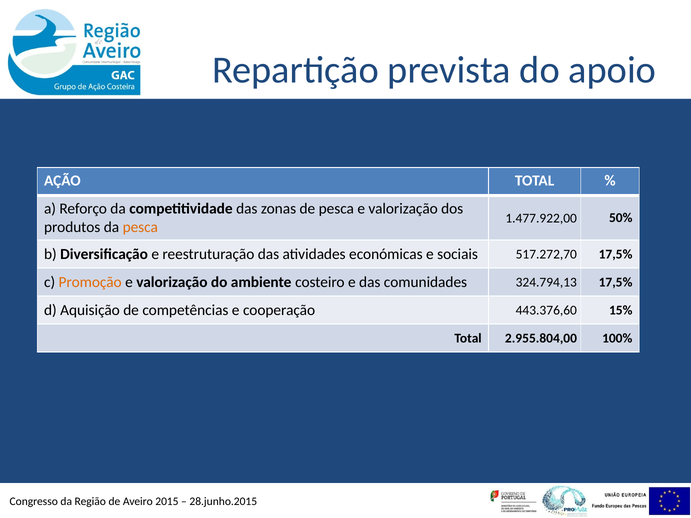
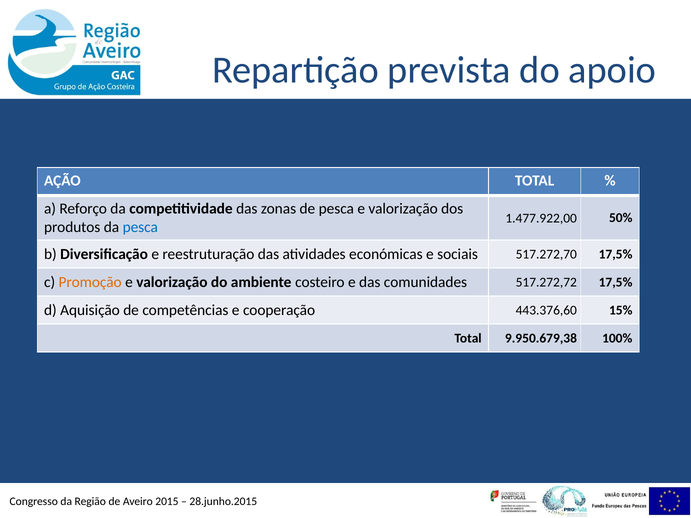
pesca at (140, 227) colour: orange -> blue
324.794,13: 324.794,13 -> 517.272,72
2.955.804,00: 2.955.804,00 -> 9.950.679,38
